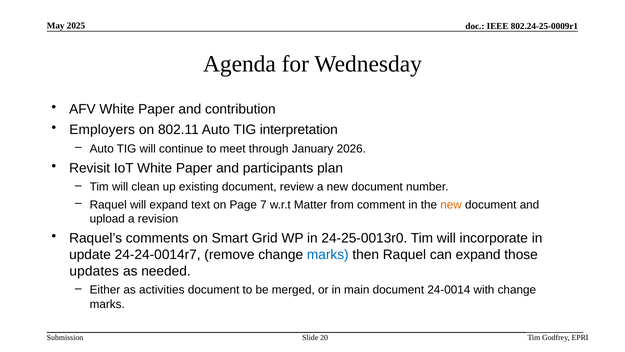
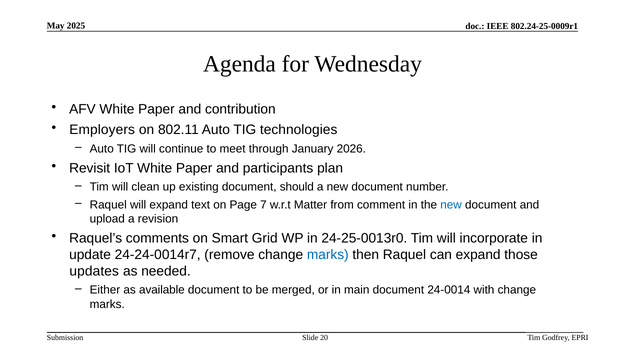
interpretation: interpretation -> technologies
review: review -> should
new at (451, 205) colour: orange -> blue
activities: activities -> available
